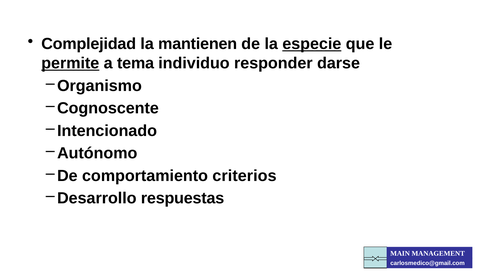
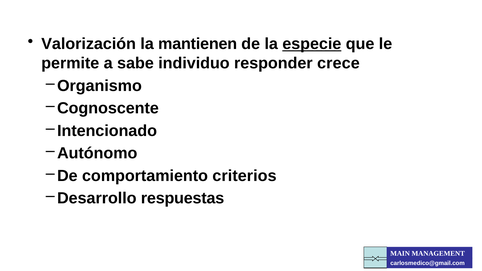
Complejidad: Complejidad -> Valorización
permite underline: present -> none
tema: tema -> sabe
darse: darse -> crece
